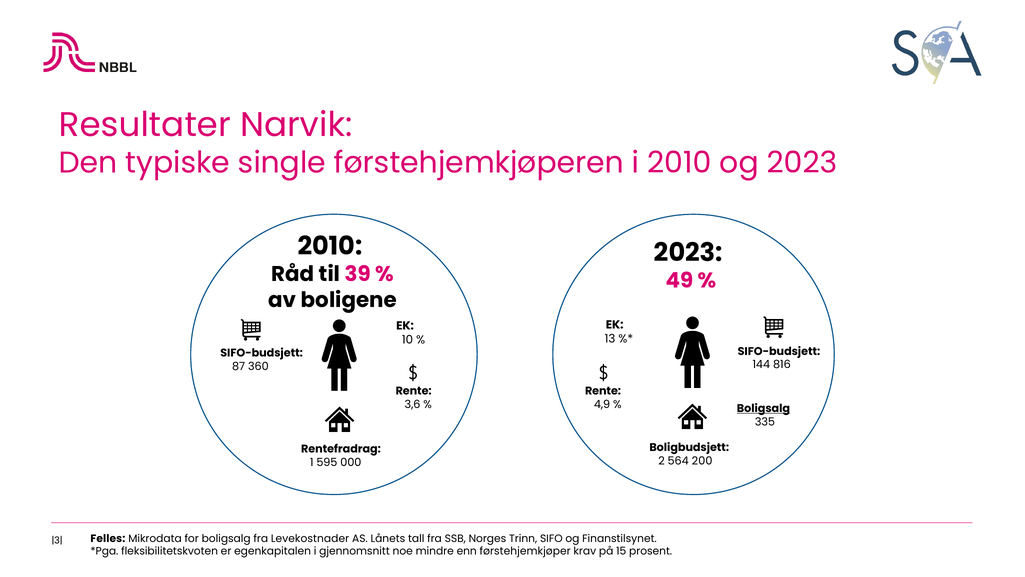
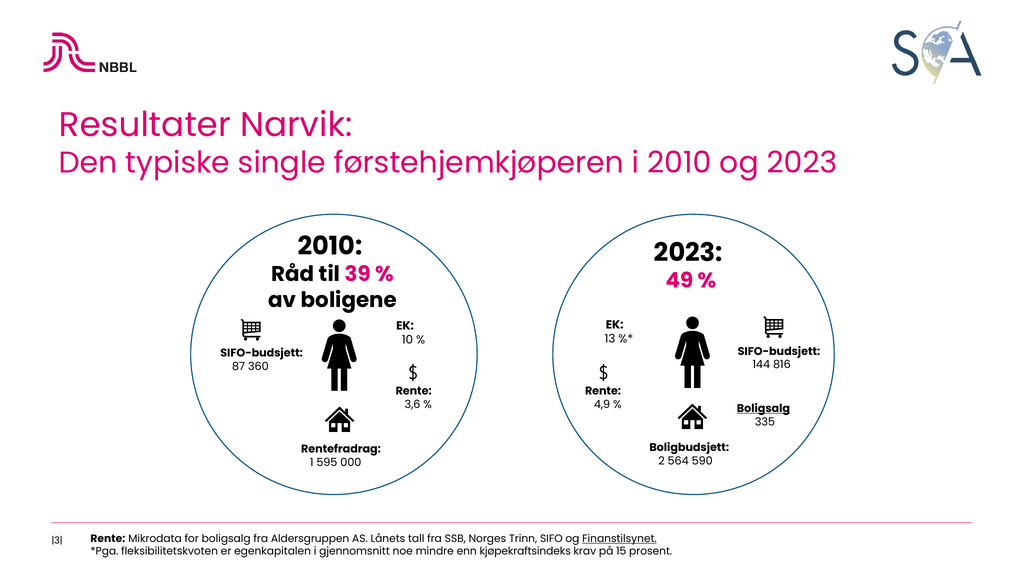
200: 200 -> 590
Felles at (108, 538): Felles -> Rente
Levekostnader: Levekostnader -> Aldersgruppen
Finanstilsynet underline: none -> present
førstehjemkjøper: førstehjemkjøper -> kjøpekraftsindeks
